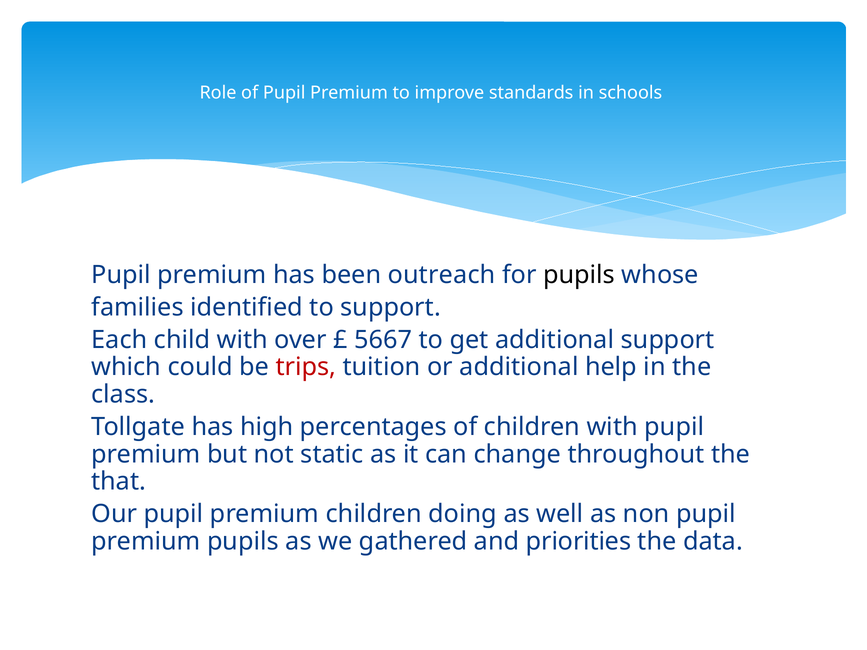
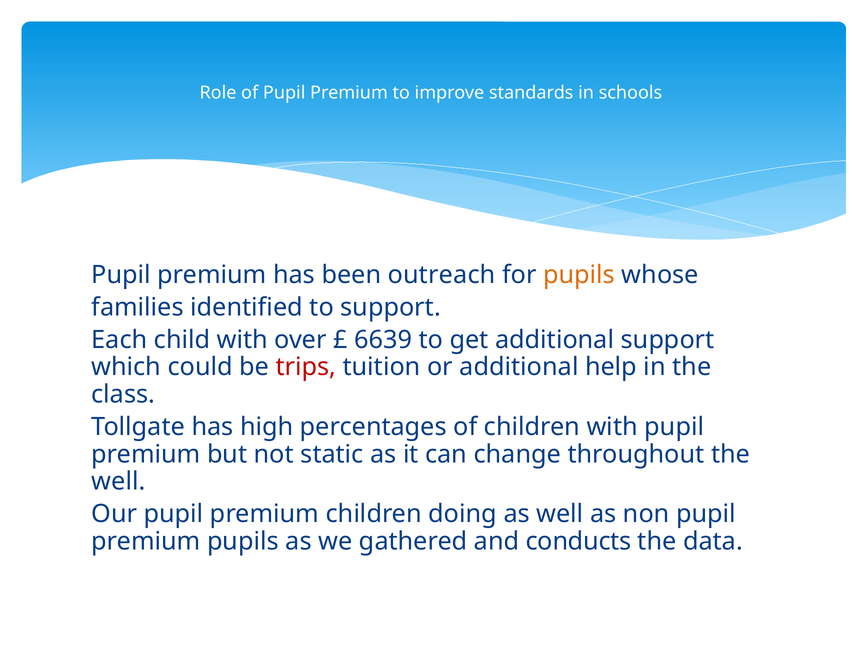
pupils at (579, 275) colour: black -> orange
5667: 5667 -> 6639
that at (119, 482): that -> well
priorities: priorities -> conducts
